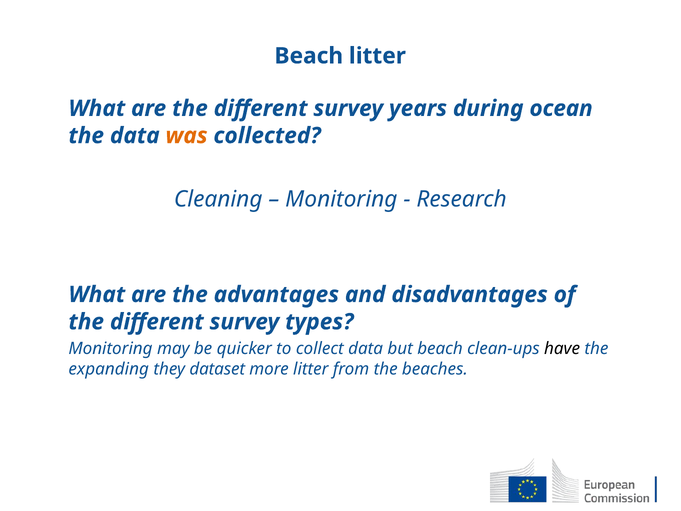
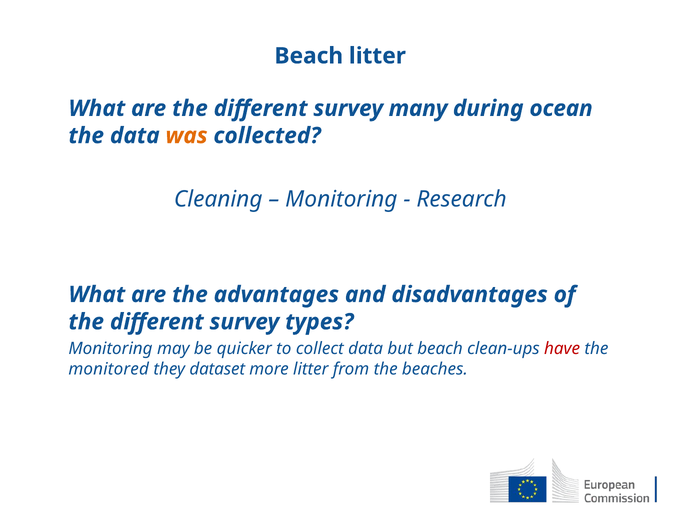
years: years -> many
have colour: black -> red
expanding: expanding -> monitored
